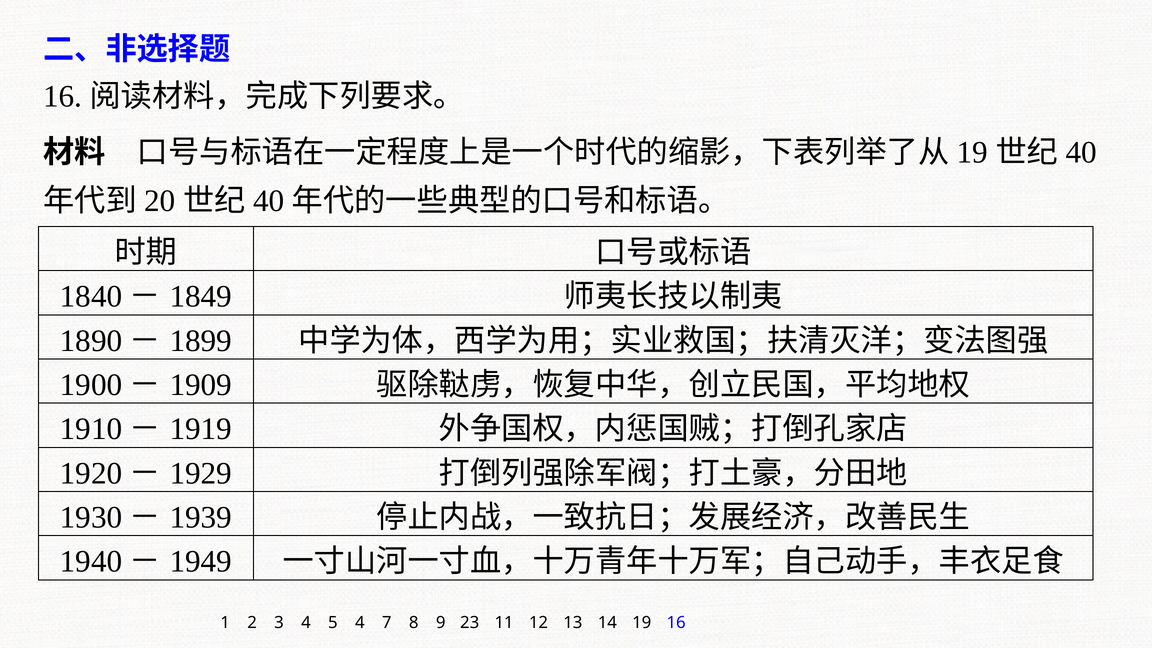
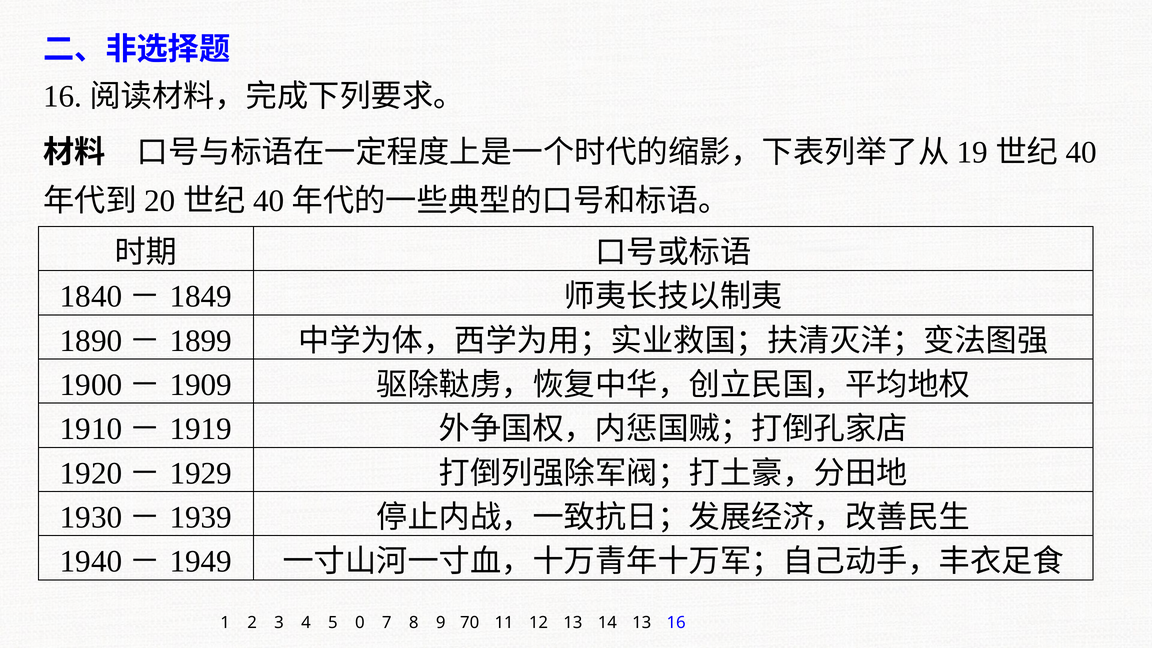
5 4: 4 -> 0
23: 23 -> 70
14 19: 19 -> 13
